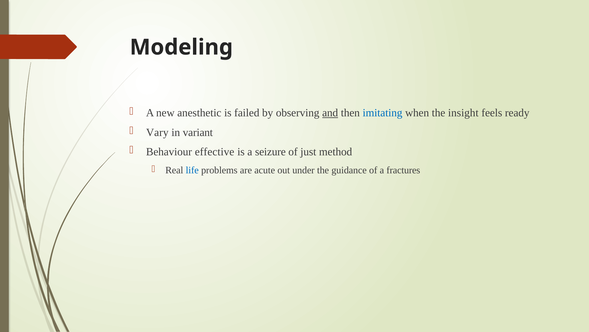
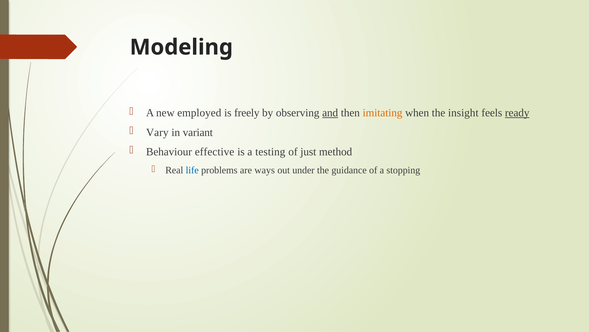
anesthetic: anesthetic -> employed
failed: failed -> freely
imitating colour: blue -> orange
ready underline: none -> present
seizure: seizure -> testing
acute: acute -> ways
fractures: fractures -> stopping
